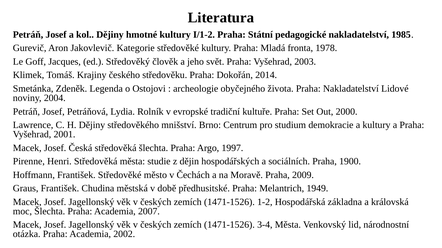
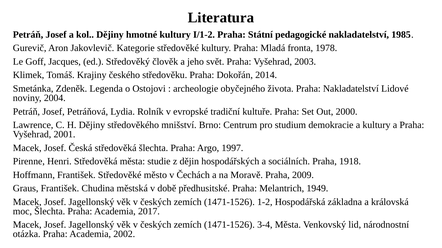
1900: 1900 -> 1918
2007: 2007 -> 2017
